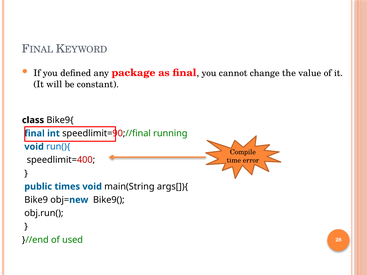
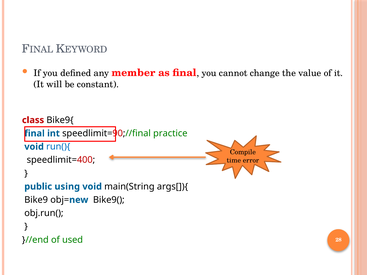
package: package -> member
class colour: black -> red
running: running -> practice
times: times -> using
